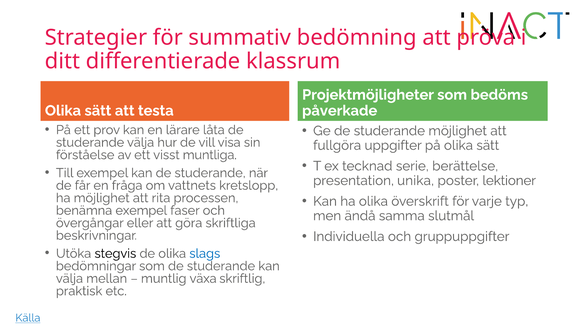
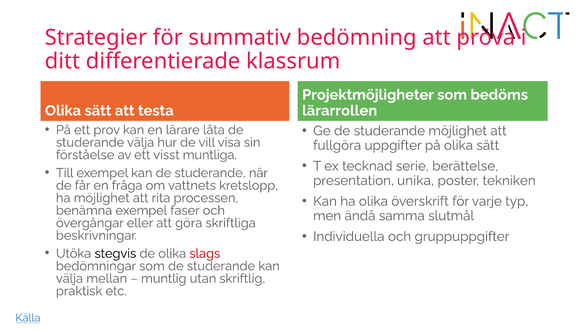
påverkade: påverkade -> lärarrollen
lektioner: lektioner -> tekniken
slags colour: blue -> red
växa: växa -> utan
